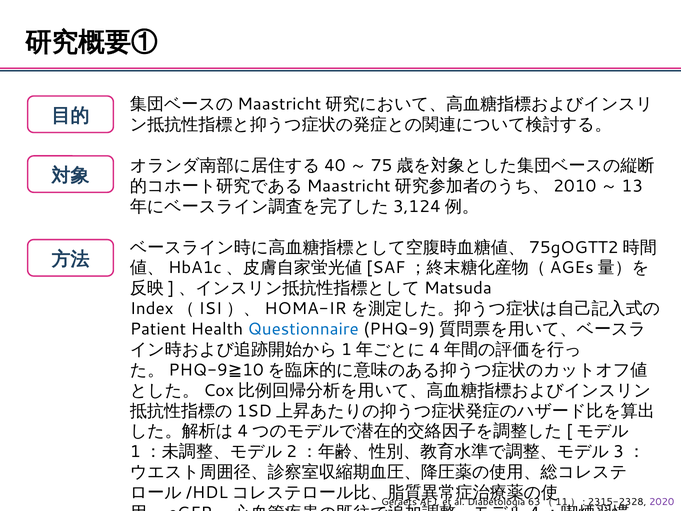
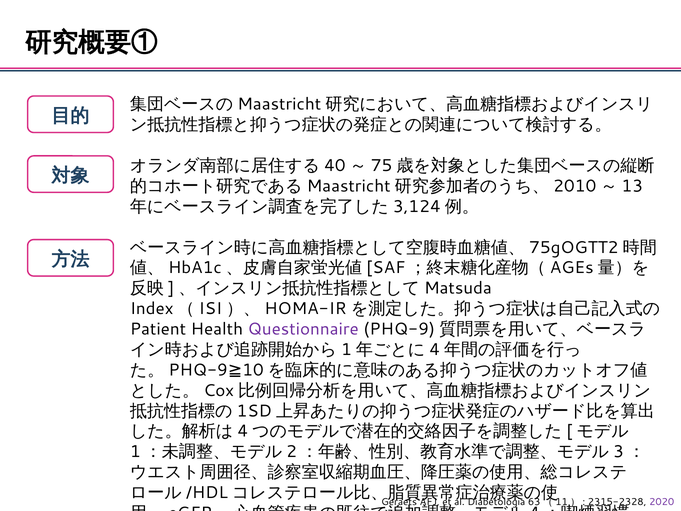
Questionnaire colour: blue -> purple
